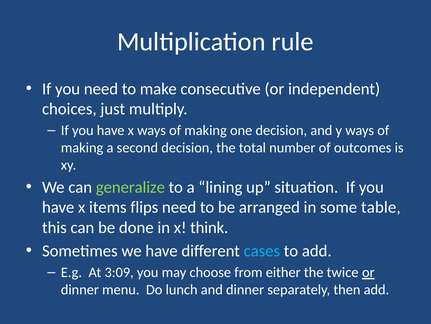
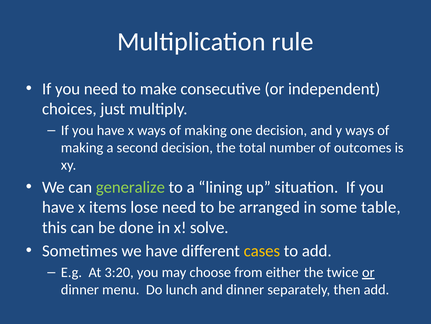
flips: flips -> lose
think: think -> solve
cases colour: light blue -> yellow
3:09: 3:09 -> 3:20
